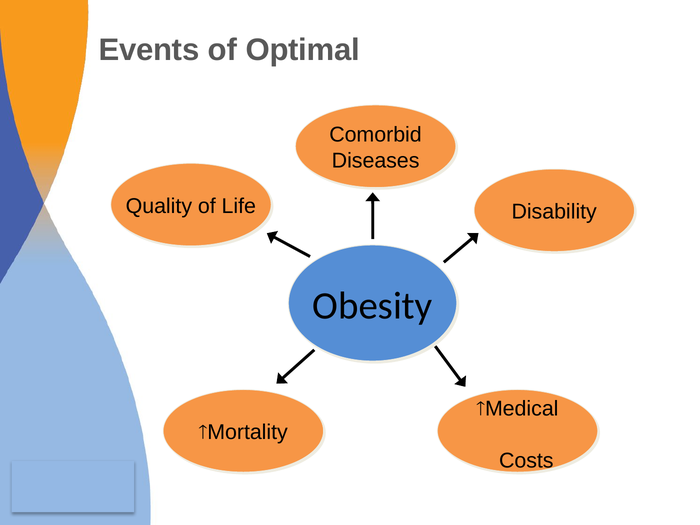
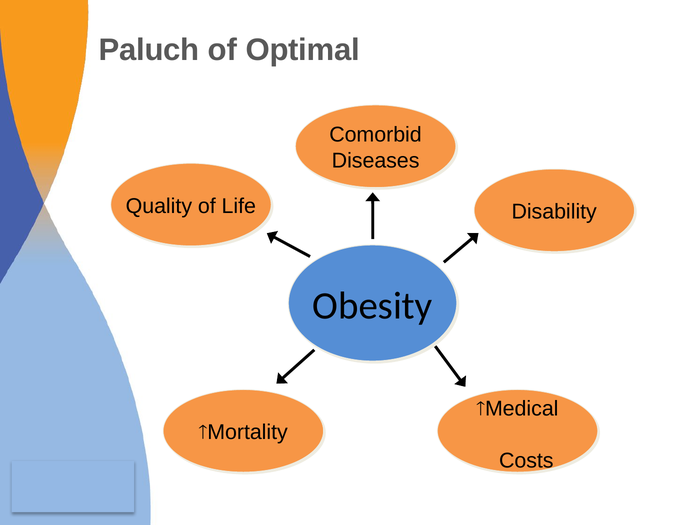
Events: Events -> Paluch
